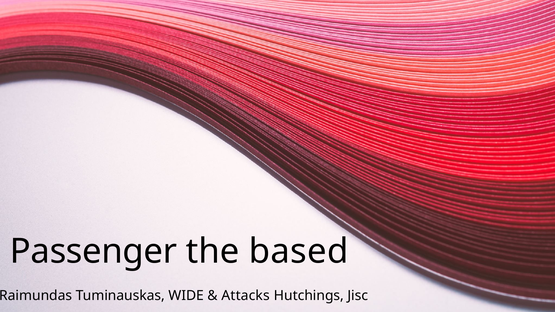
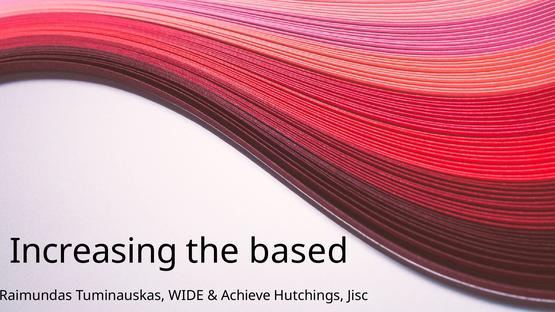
Passenger: Passenger -> Increasing
Attacks: Attacks -> Achieve
